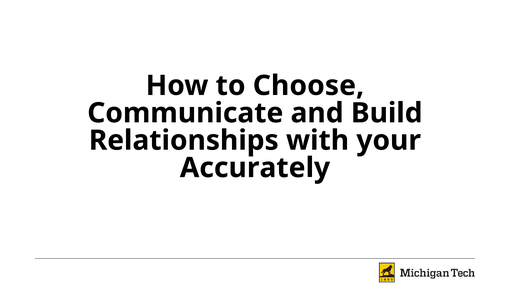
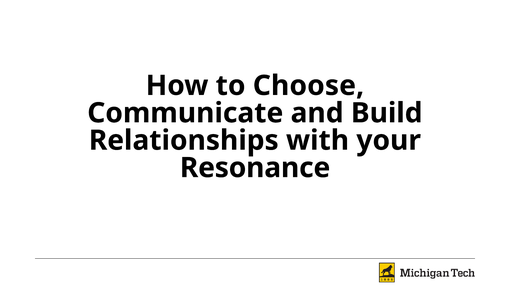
Accurately: Accurately -> Resonance
